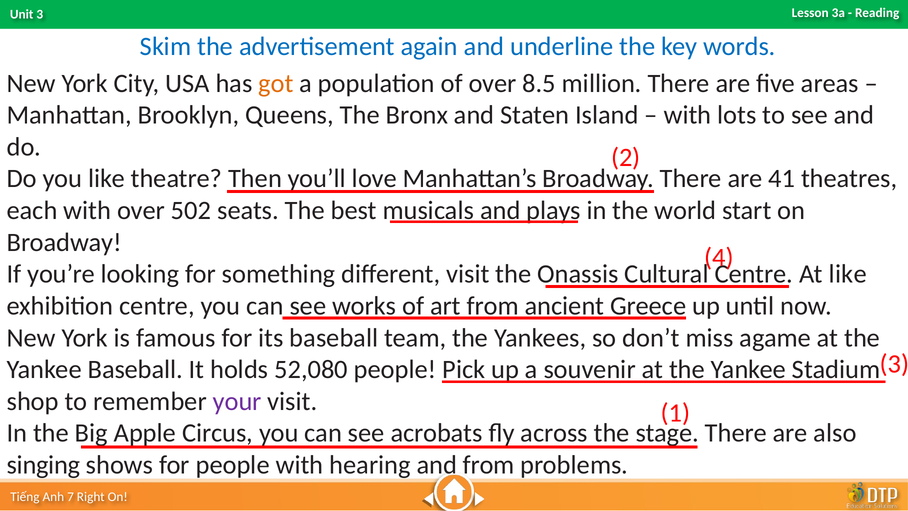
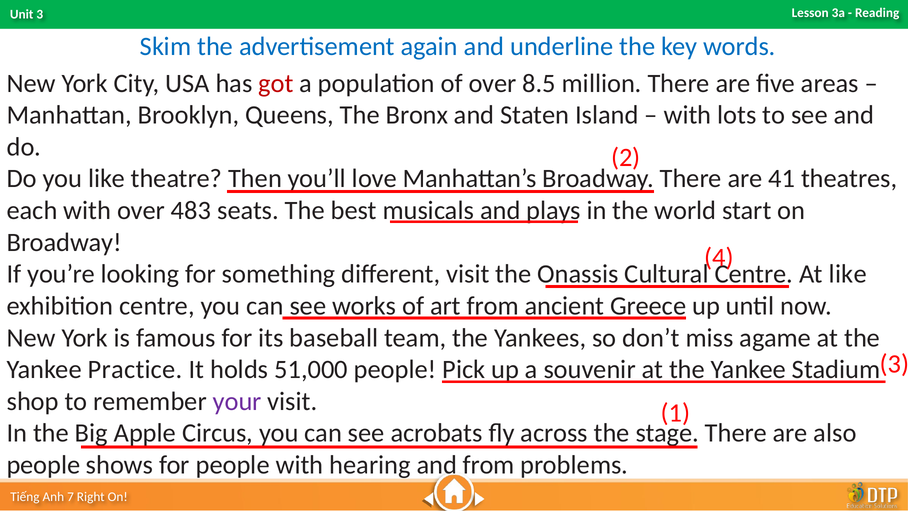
got colour: orange -> red
502: 502 -> 483
Yankee Baseball: Baseball -> Practice
52,080: 52,080 -> 51,000
singing at (43, 465): singing -> people
